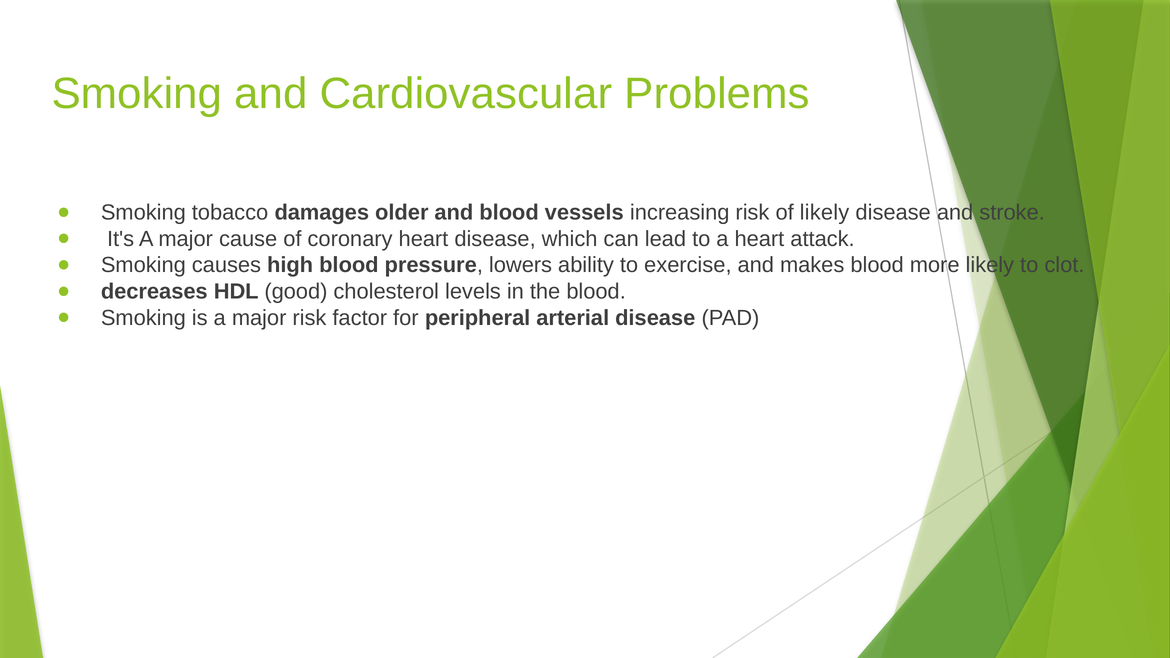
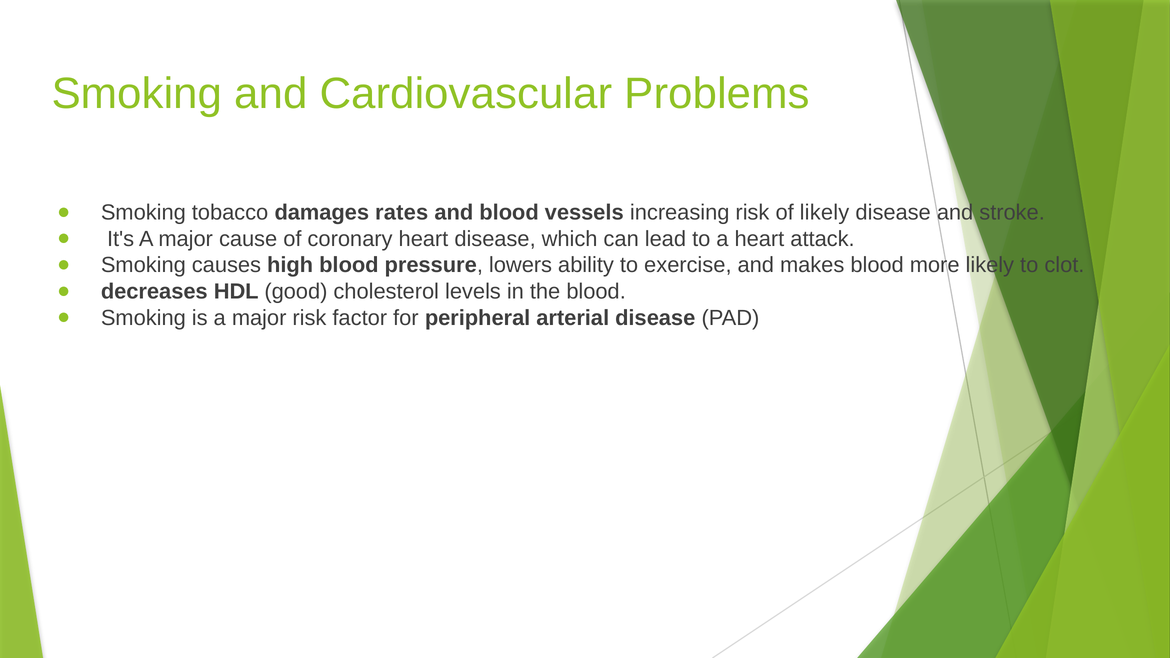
older: older -> rates
